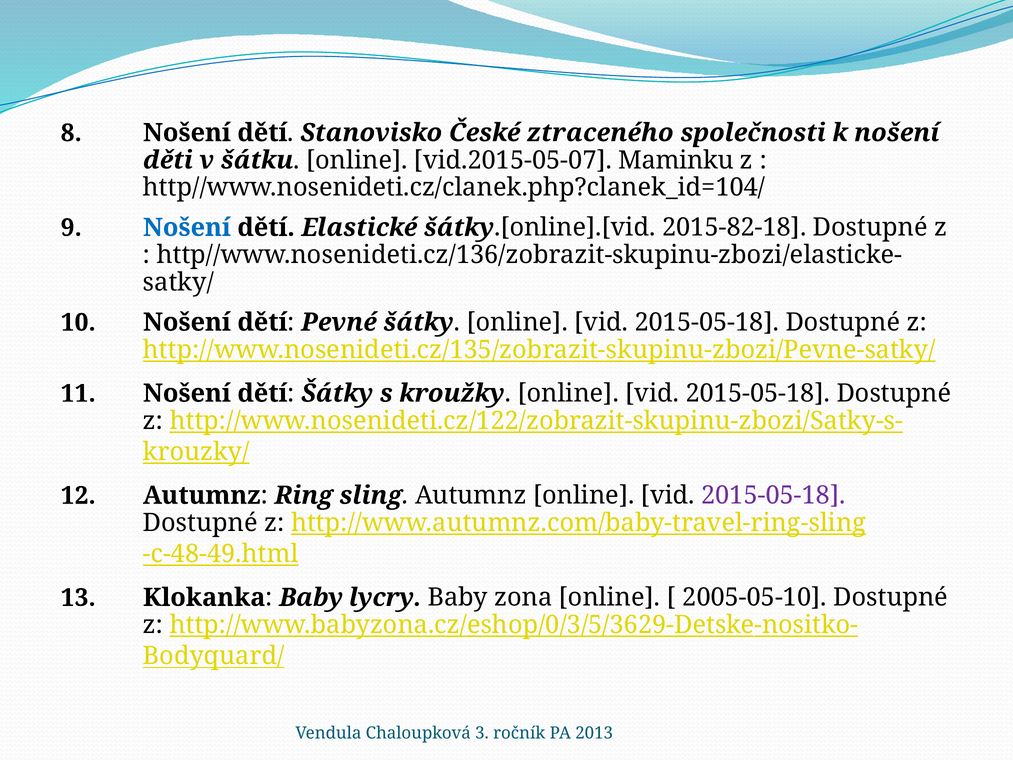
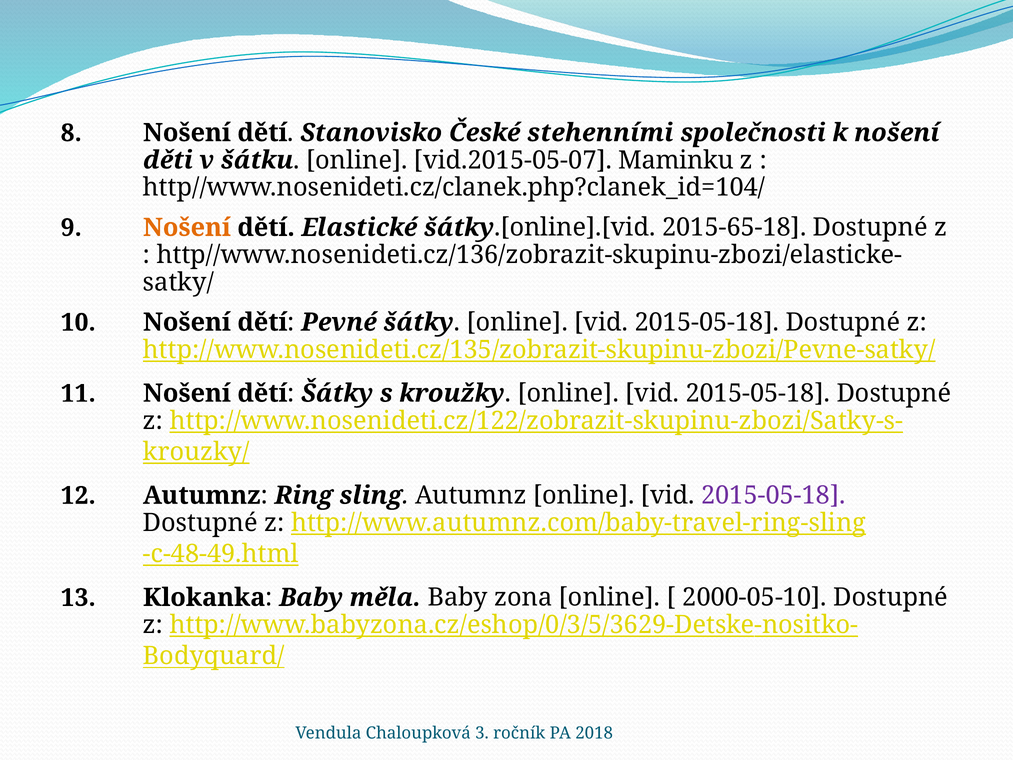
ztraceného: ztraceného -> stehenními
Nošení at (187, 227) colour: blue -> orange
2015-82-18: 2015-82-18 -> 2015-65-18
lycry: lycry -> měla
2005-05-10: 2005-05-10 -> 2000-05-10
2013: 2013 -> 2018
